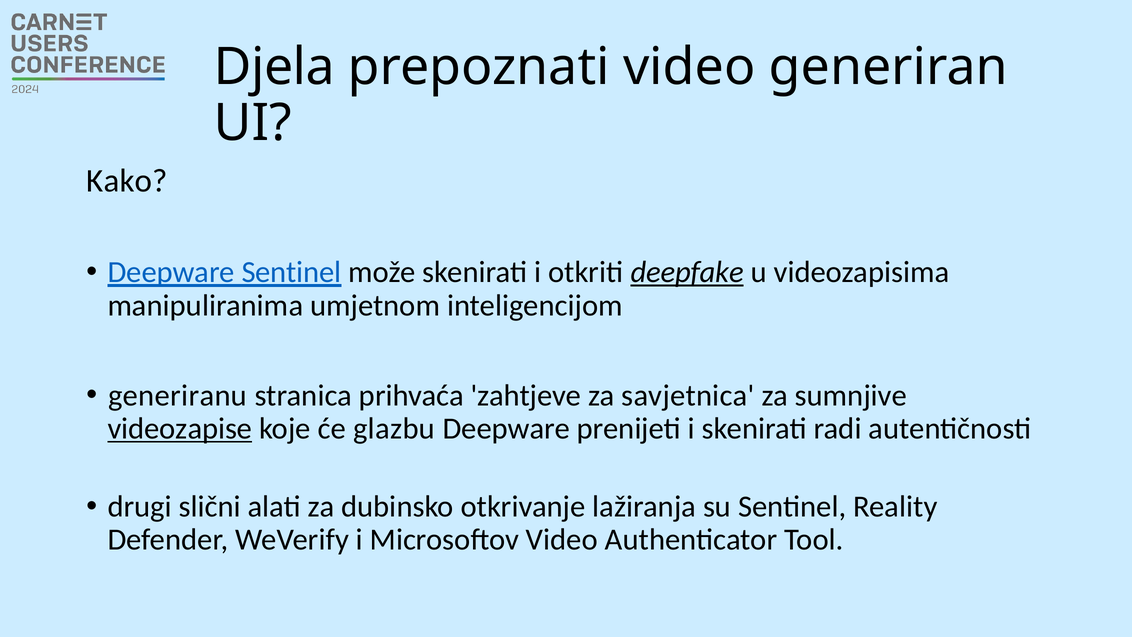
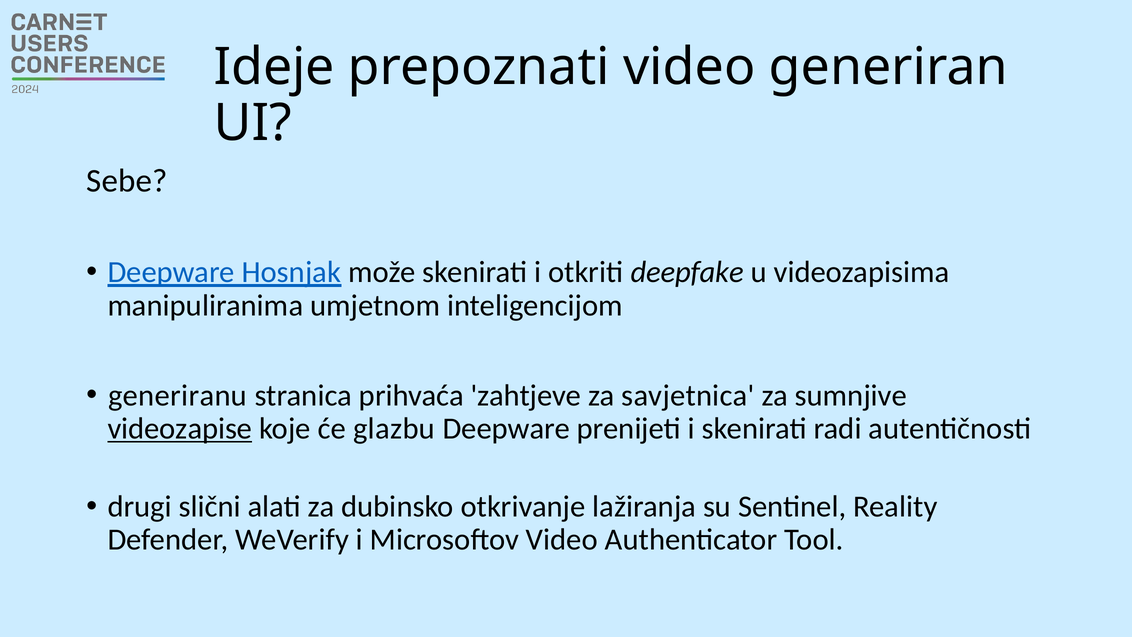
Djela: Djela -> Ideje
Kako: Kako -> Sebe
Deepware Sentinel: Sentinel -> Hosnjak
deepfake underline: present -> none
